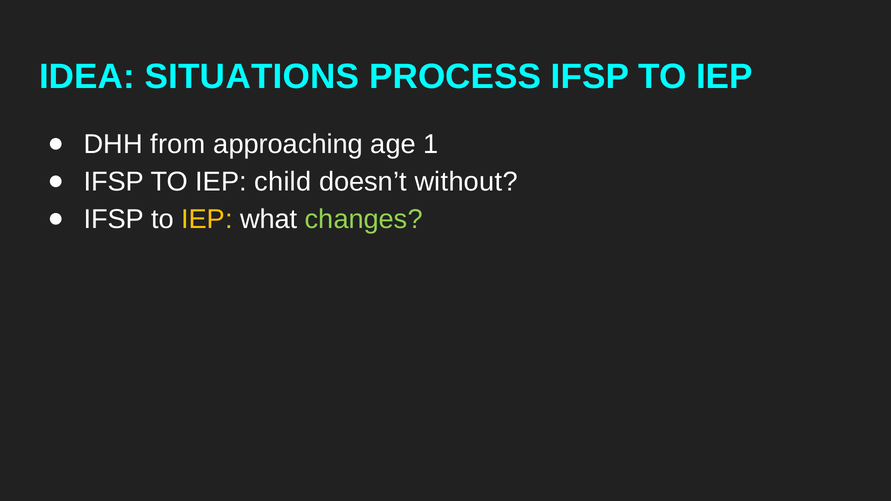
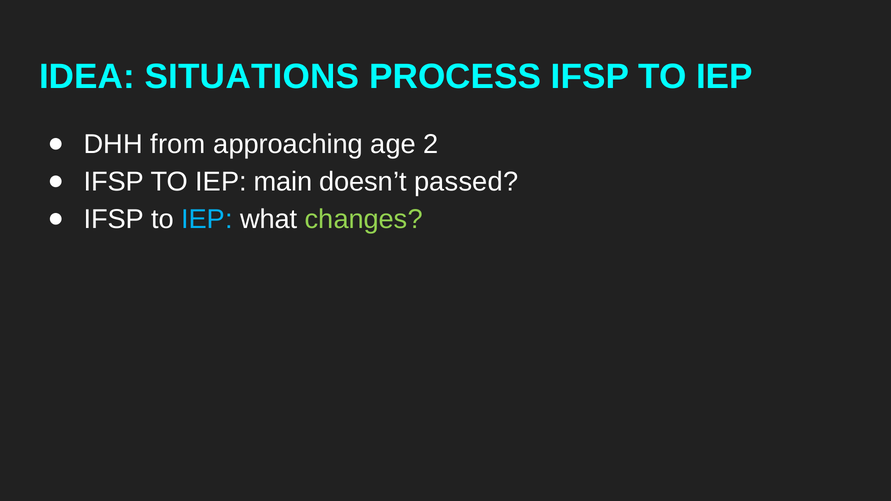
1: 1 -> 2
child: child -> main
without: without -> passed
IEP at (207, 219) colour: yellow -> light blue
